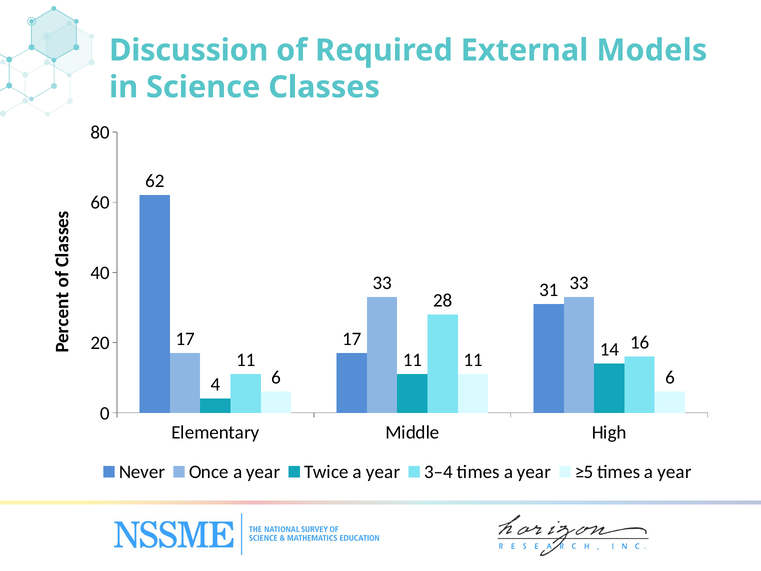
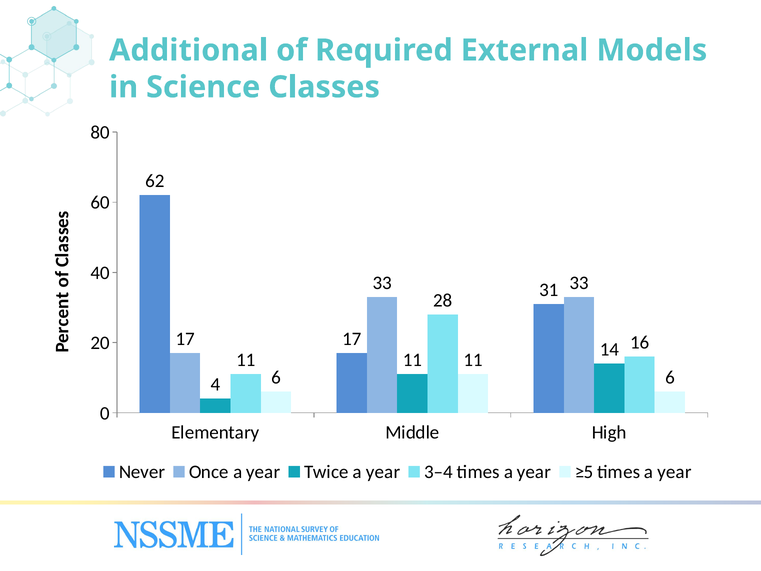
Discussion: Discussion -> Additional
